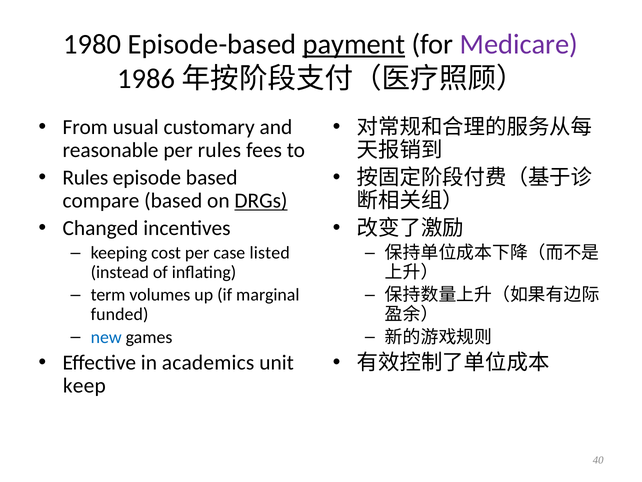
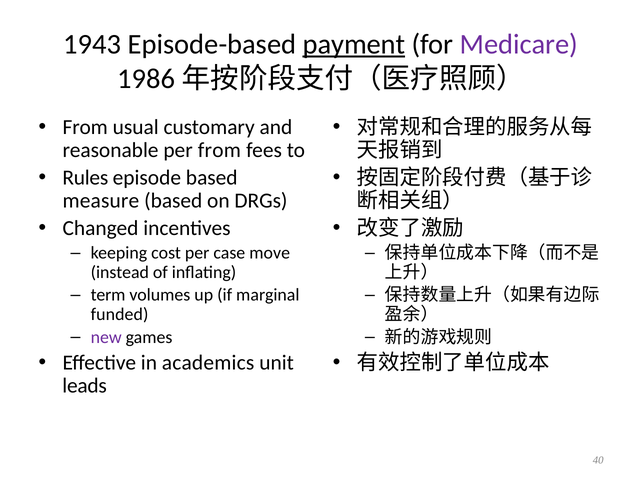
1980: 1980 -> 1943
per rules: rules -> from
compare: compare -> measure
DRGs underline: present -> none
listed: listed -> move
new colour: blue -> purple
keep: keep -> leads
